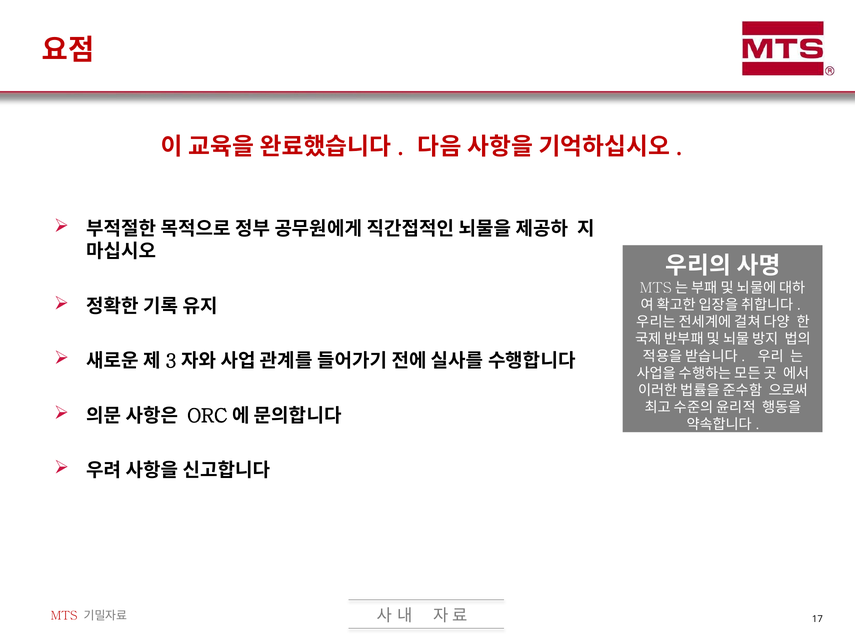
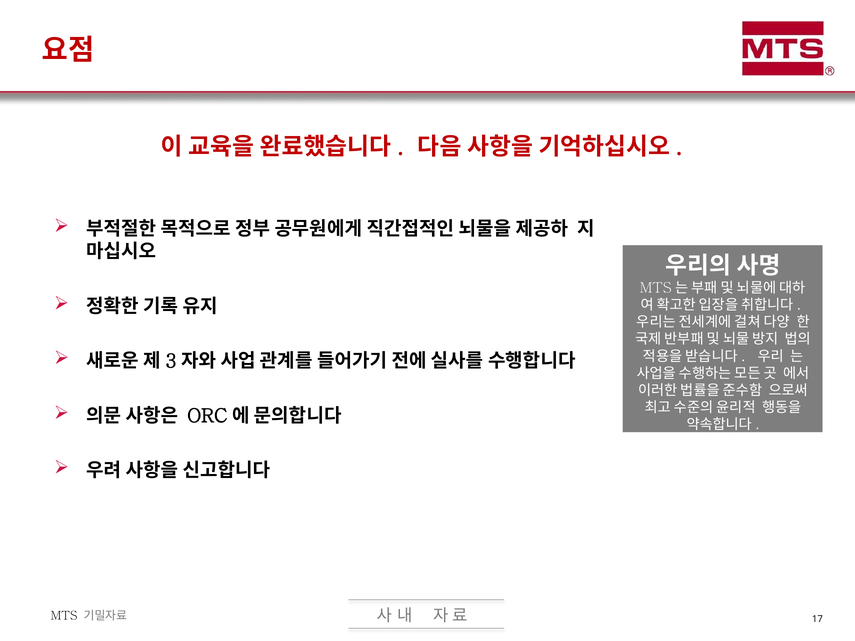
MTS colour: red -> black
